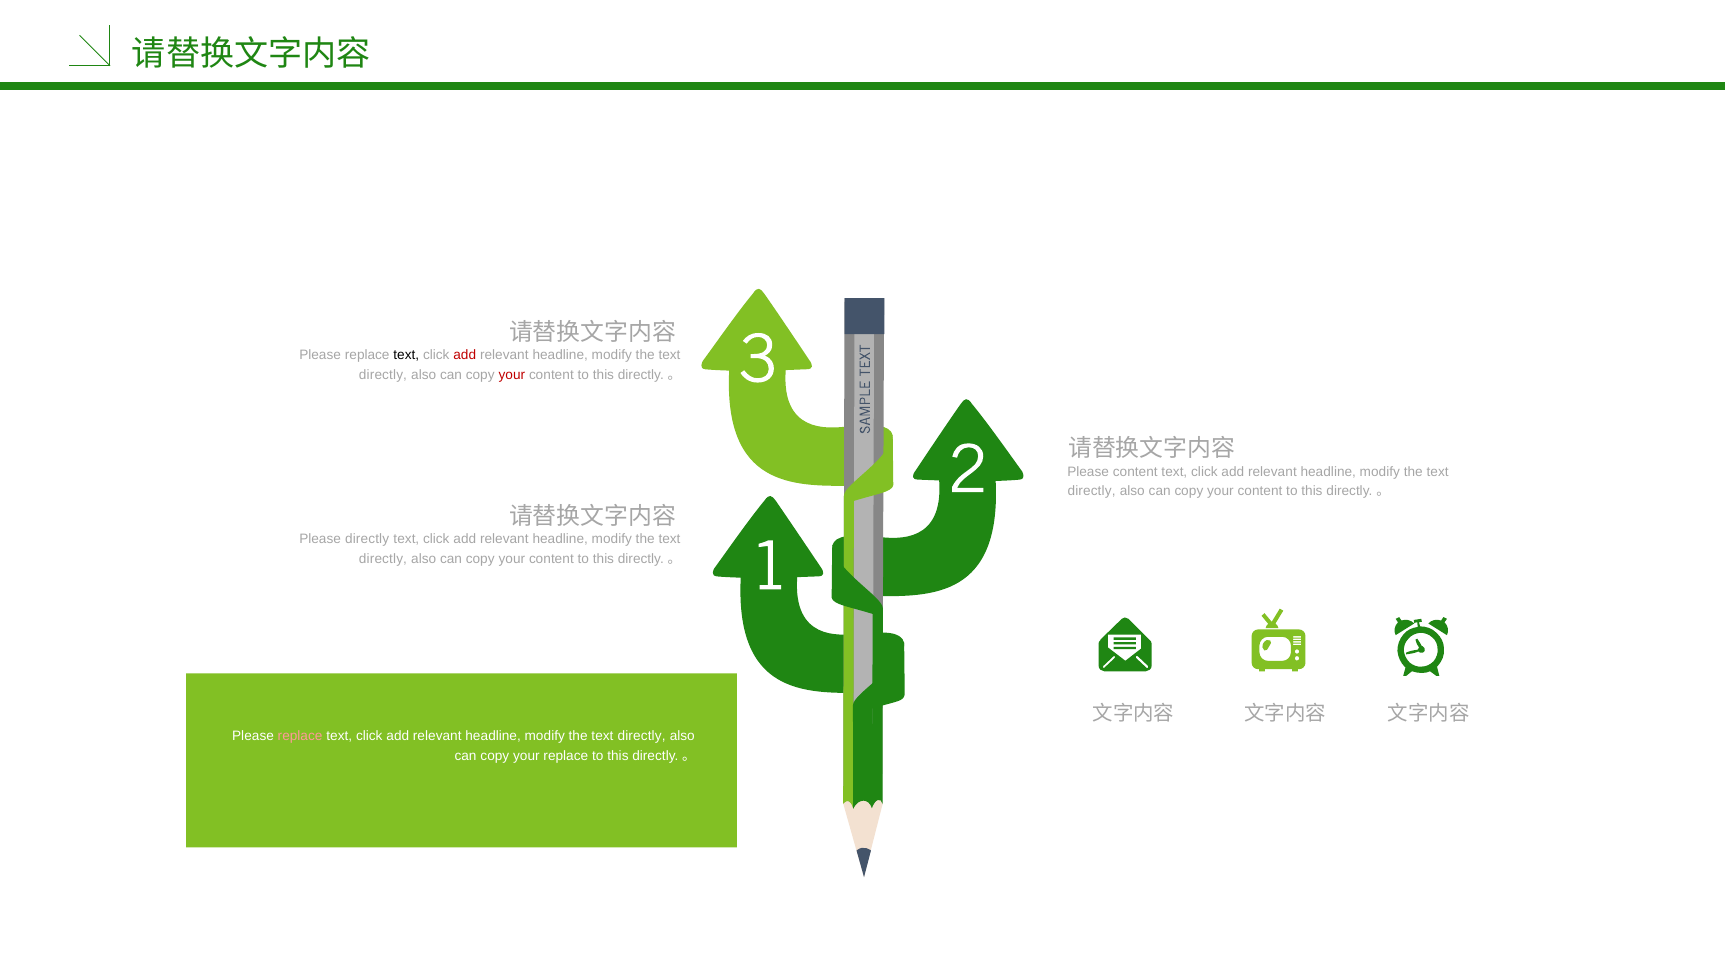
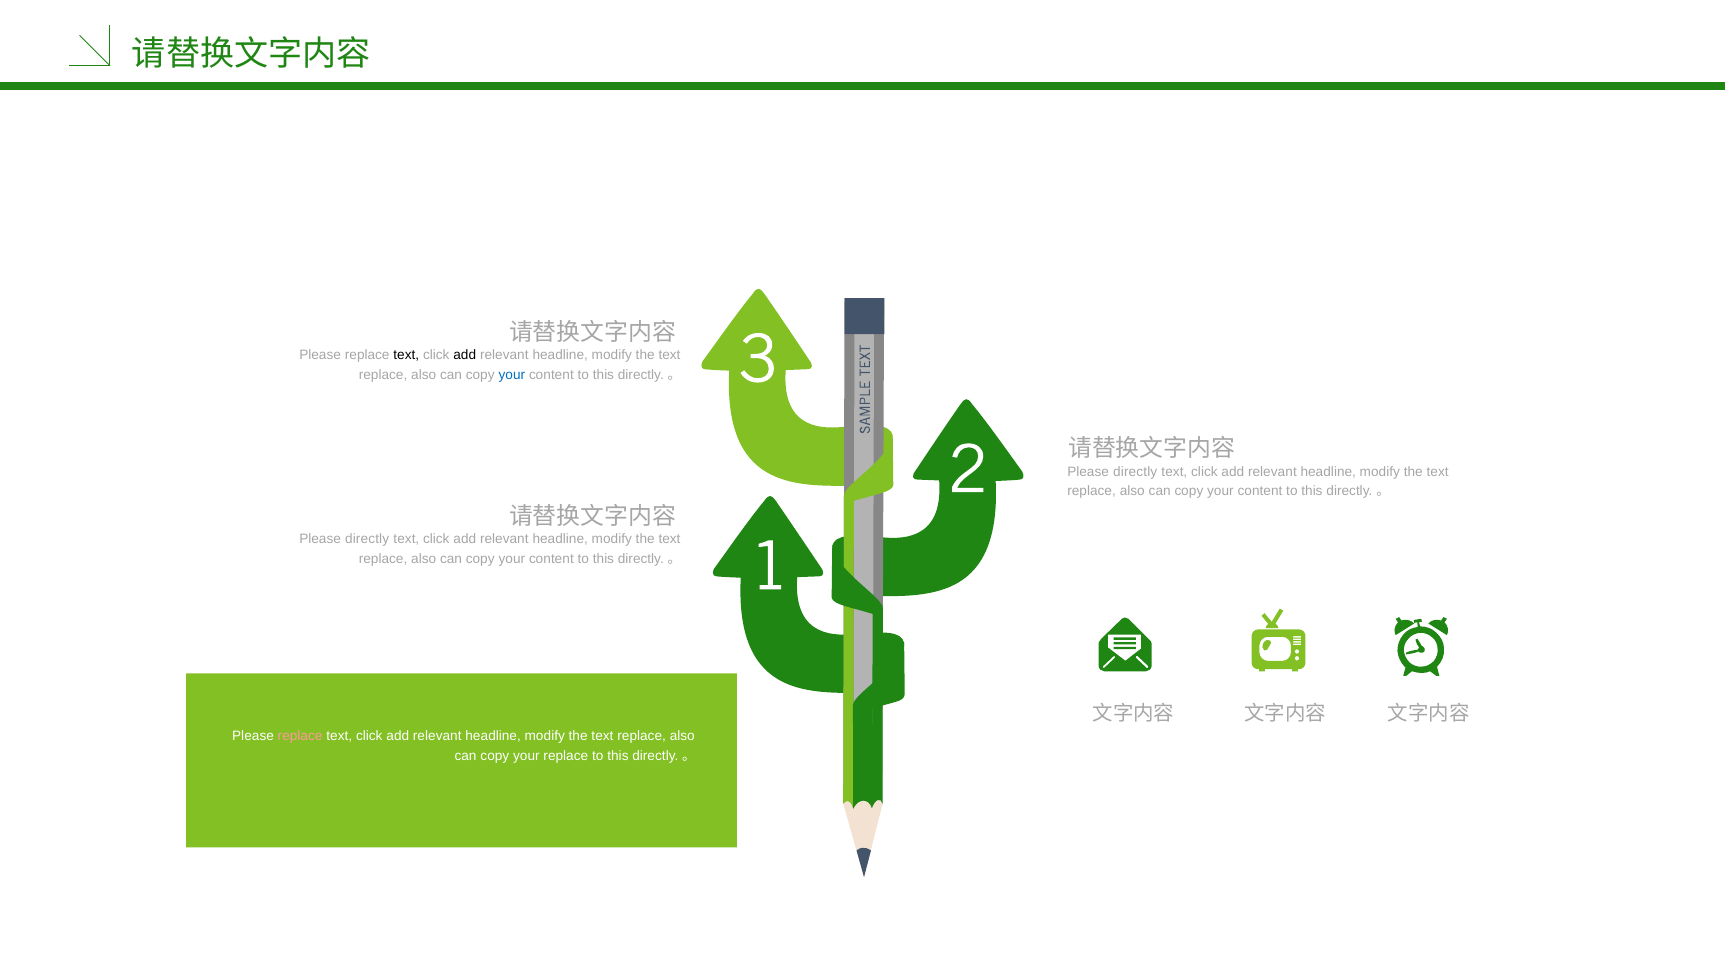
add at (465, 355) colour: red -> black
directly at (383, 375): directly -> replace
your at (512, 375) colour: red -> blue
content at (1135, 472): content -> directly
directly at (1092, 492): directly -> replace
directly at (383, 559): directly -> replace
directly at (642, 736): directly -> replace
